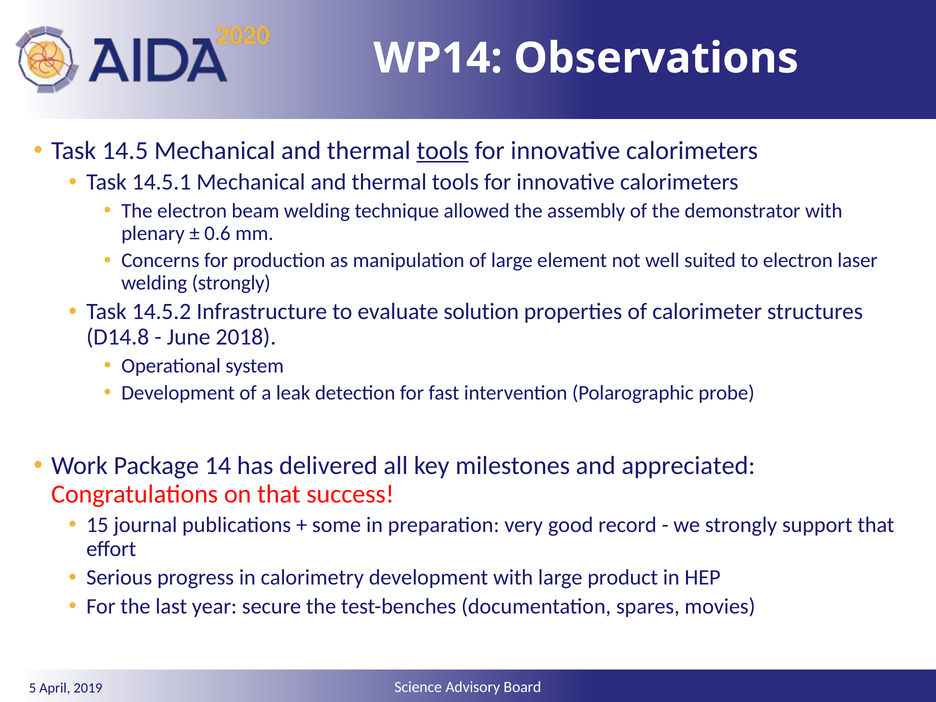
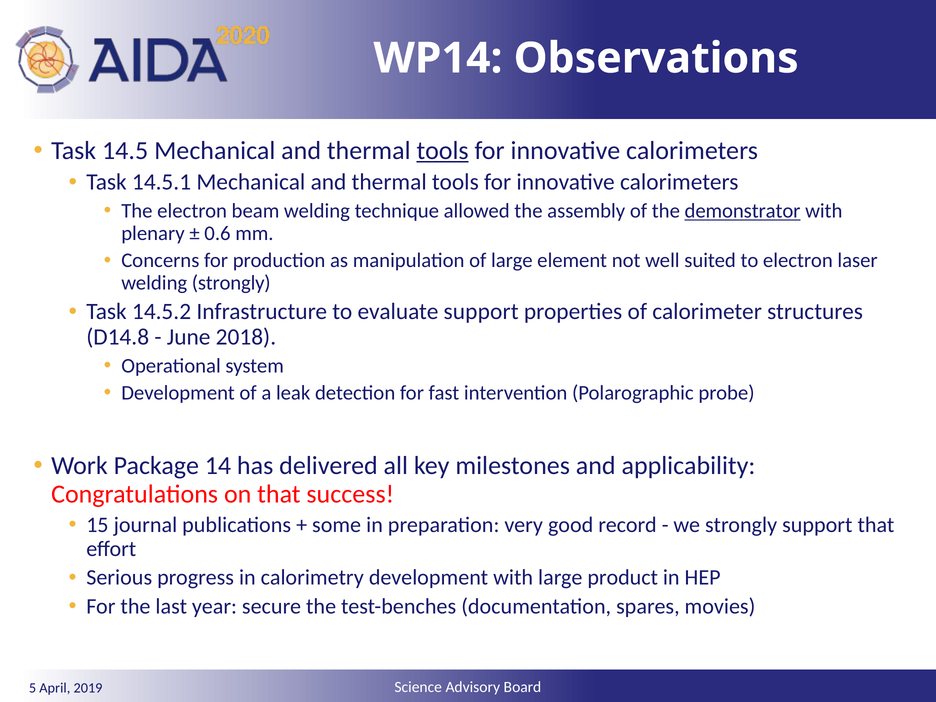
demonstrator underline: none -> present
evaluate solution: solution -> support
appreciated: appreciated -> applicability
